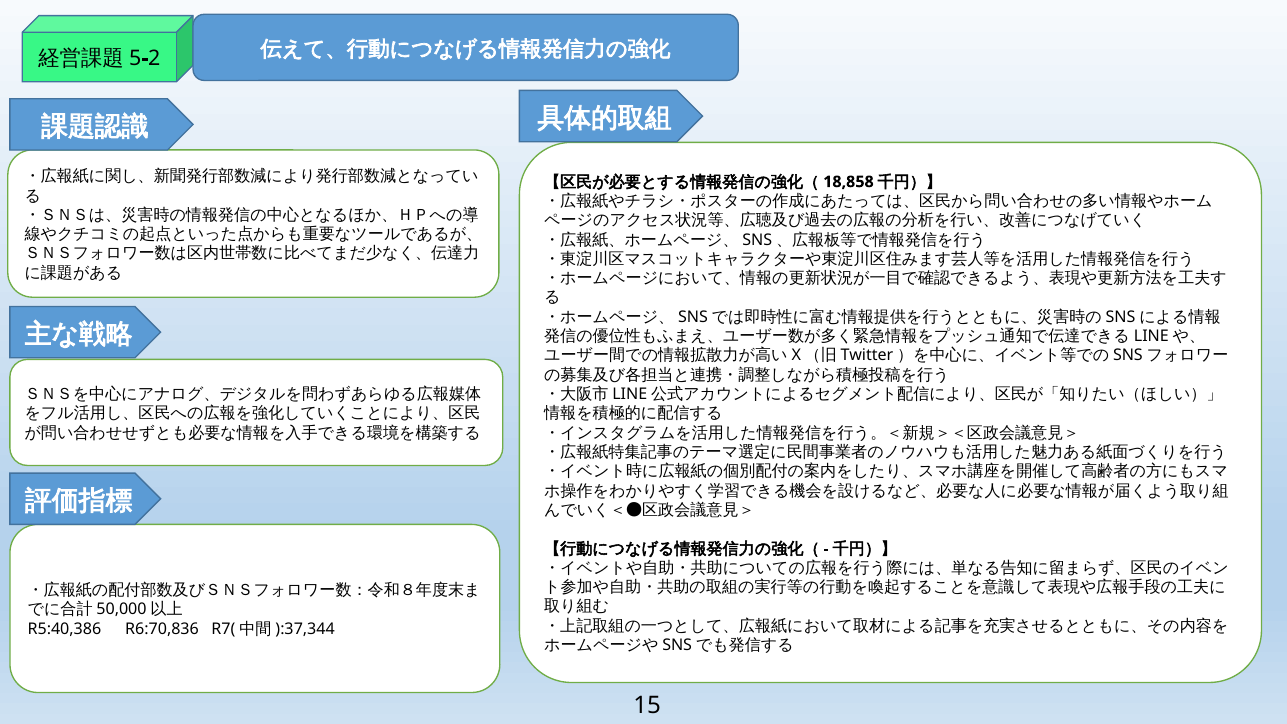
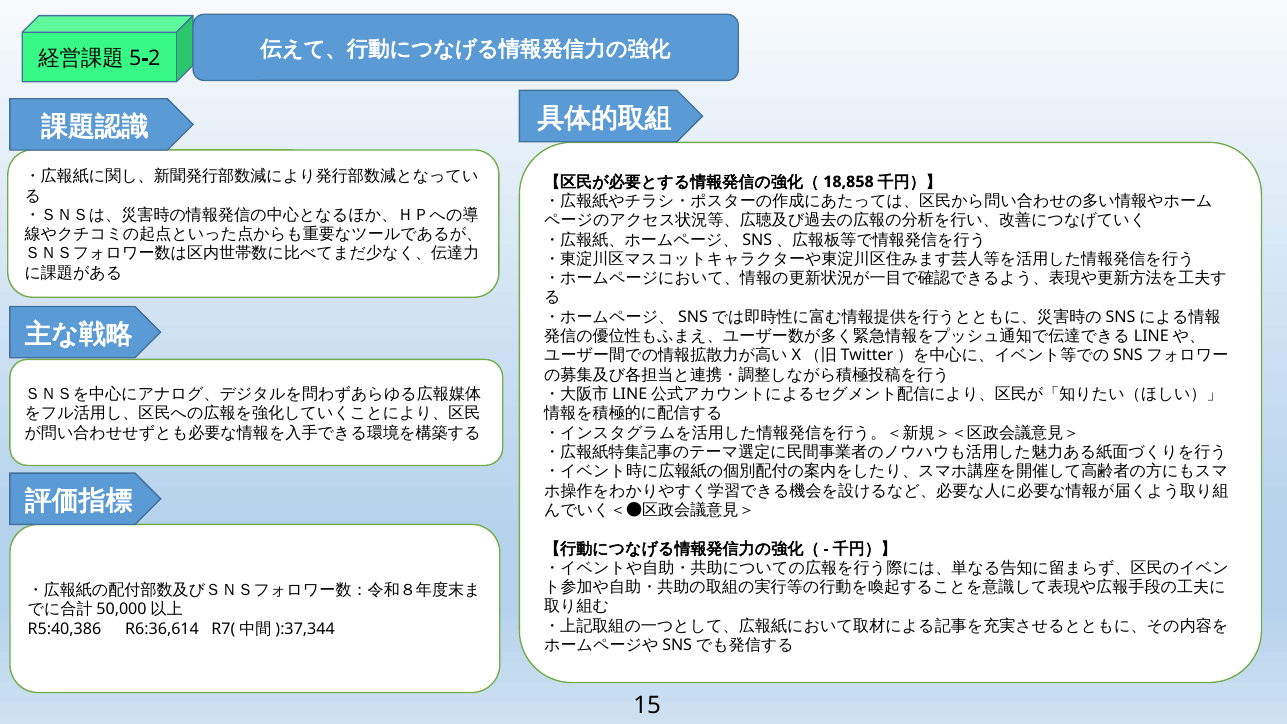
R6:70,836: R6:70,836 -> R6:36,614
